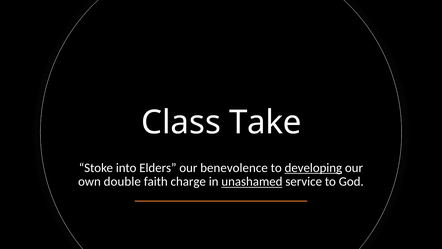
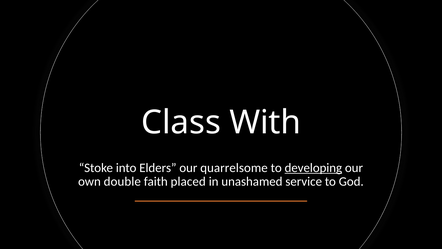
Take: Take -> With
benevolence: benevolence -> quarrelsome
charge: charge -> placed
unashamed underline: present -> none
